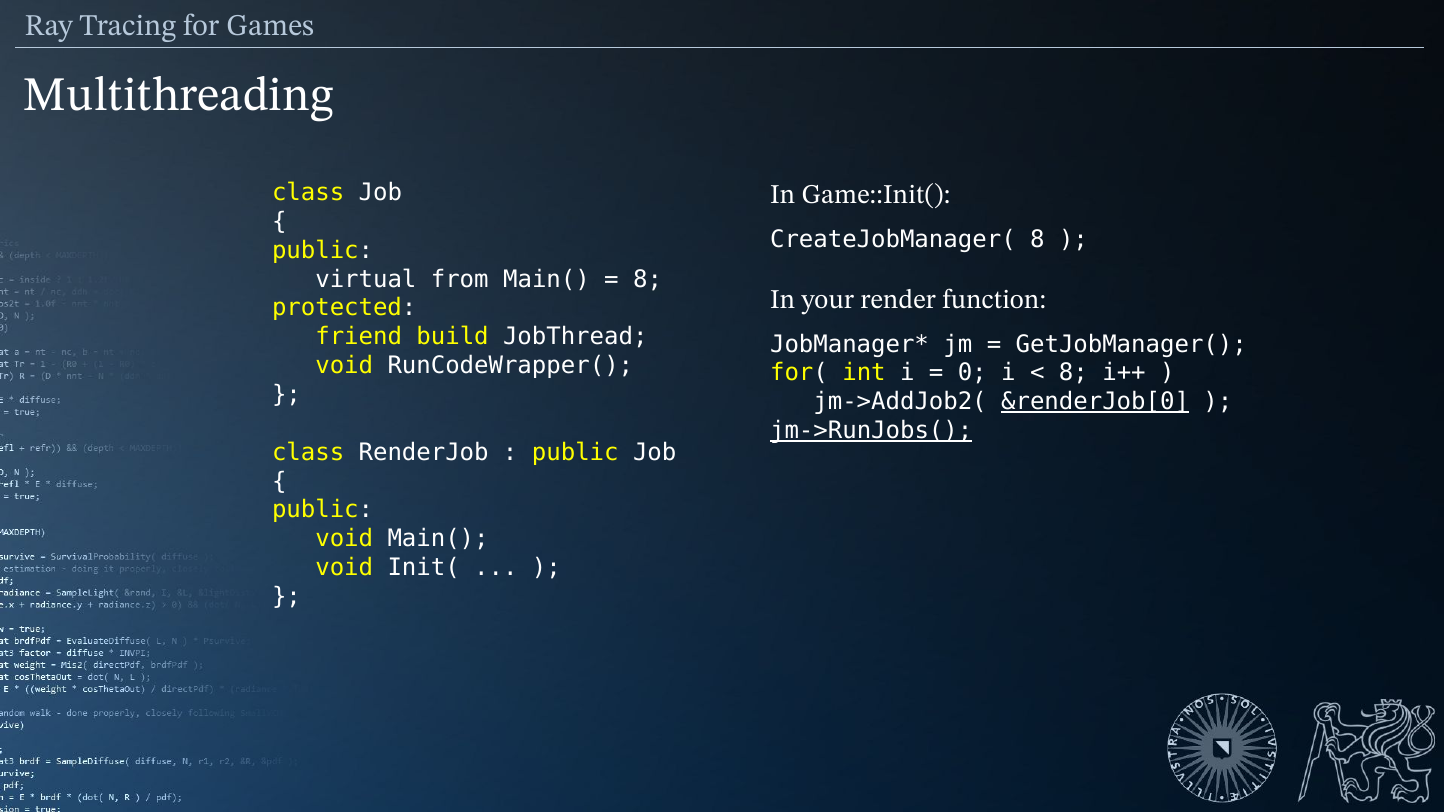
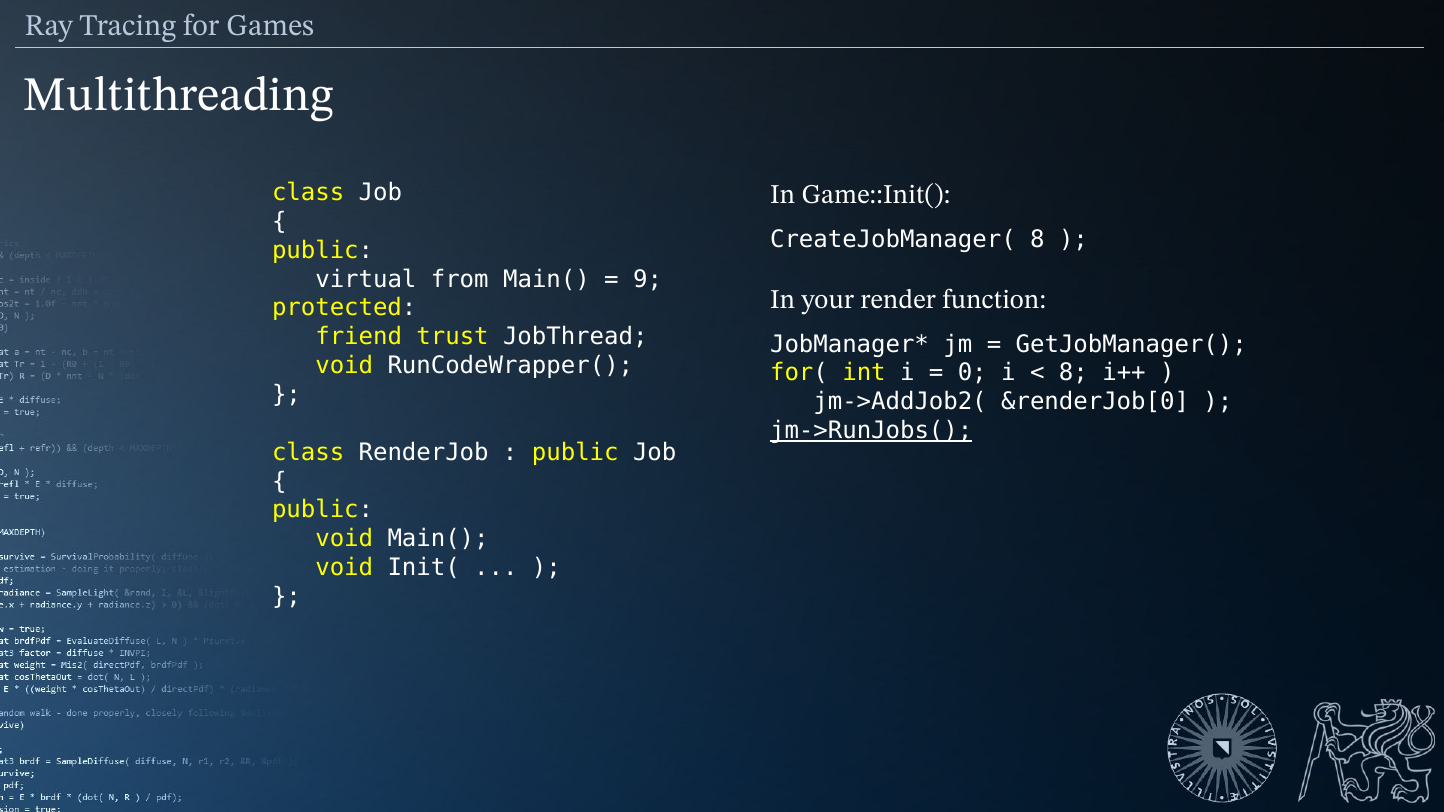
8 at (648, 279): 8 -> 9
build: build -> trust
&renderJob[0 underline: present -> none
